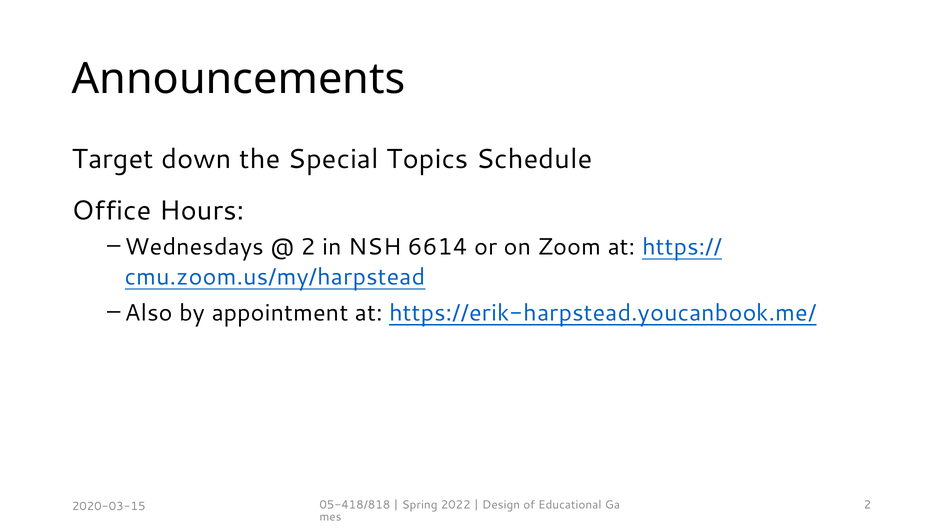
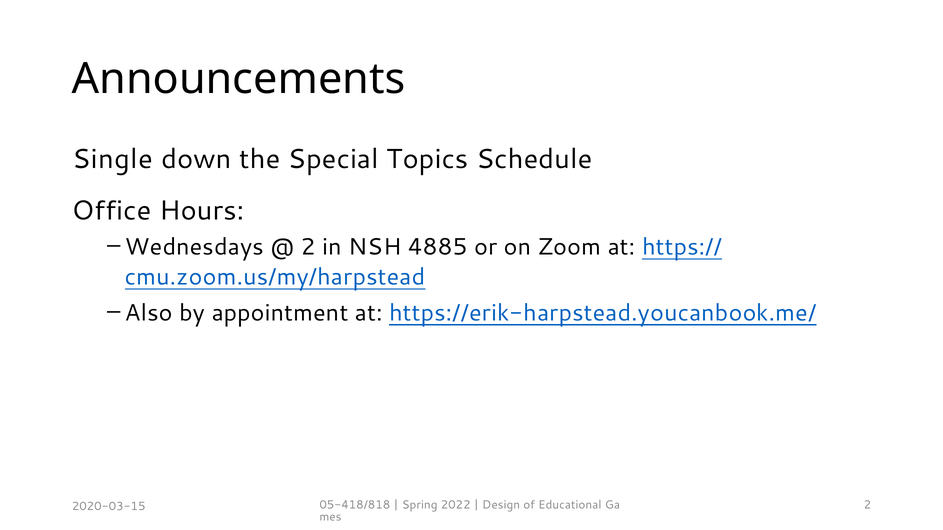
Target: Target -> Single
6614: 6614 -> 4885
